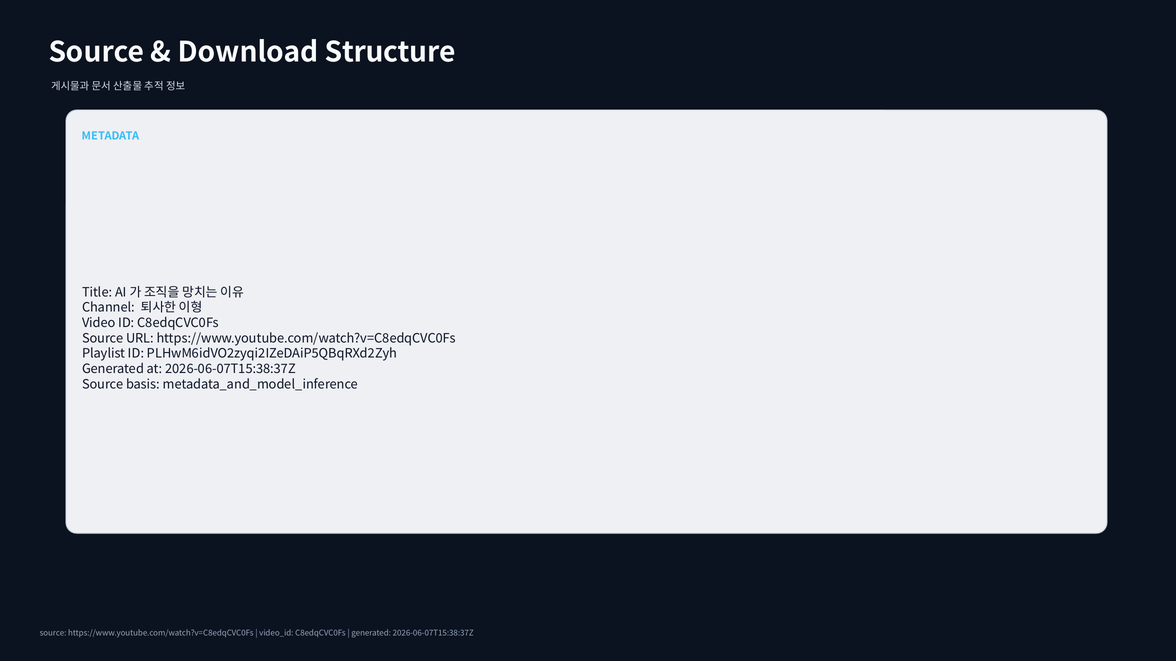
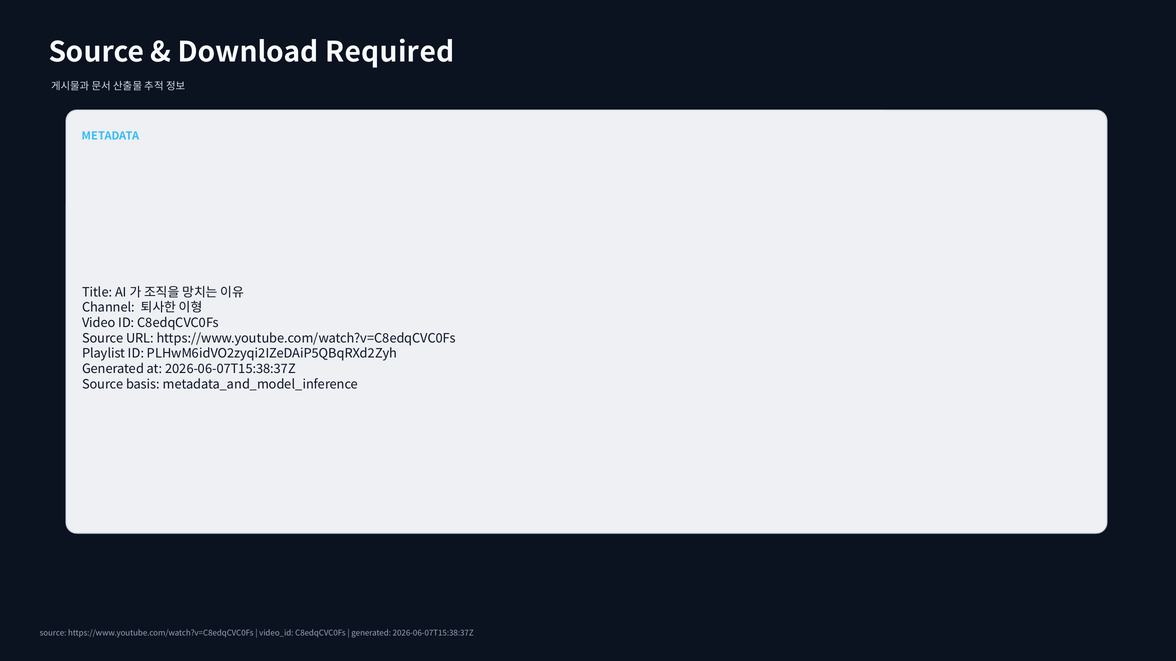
Structure: Structure -> Required
